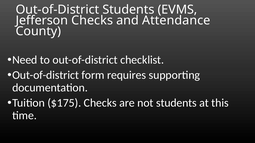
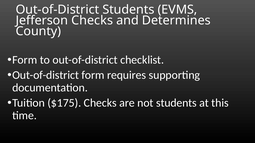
Attendance: Attendance -> Determines
Need at (25, 60): Need -> Form
